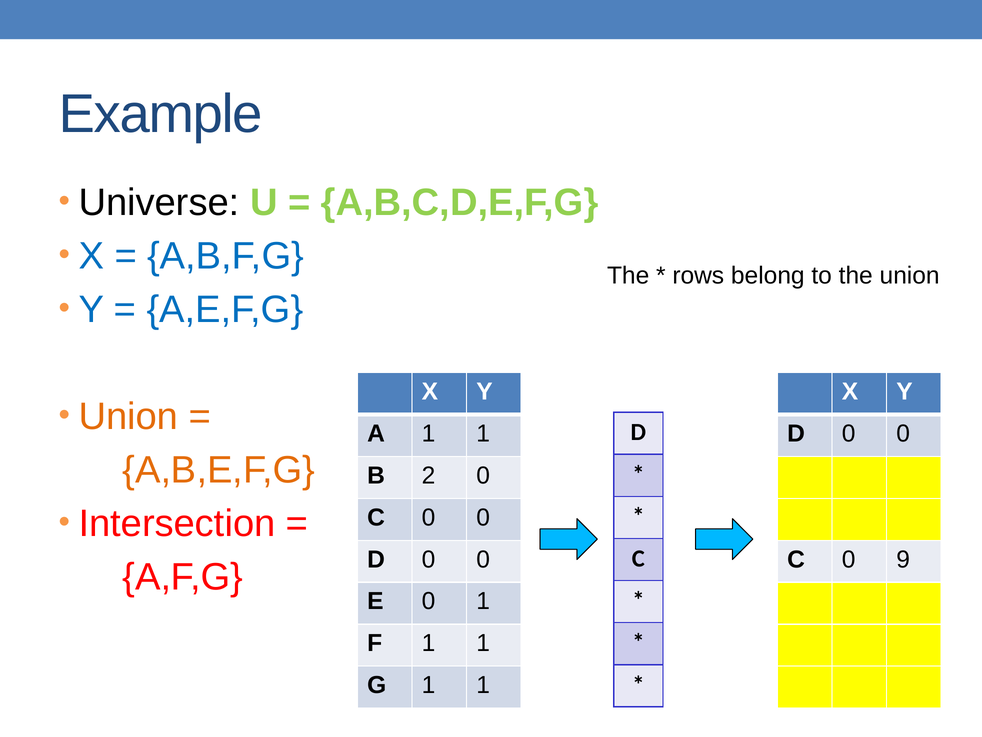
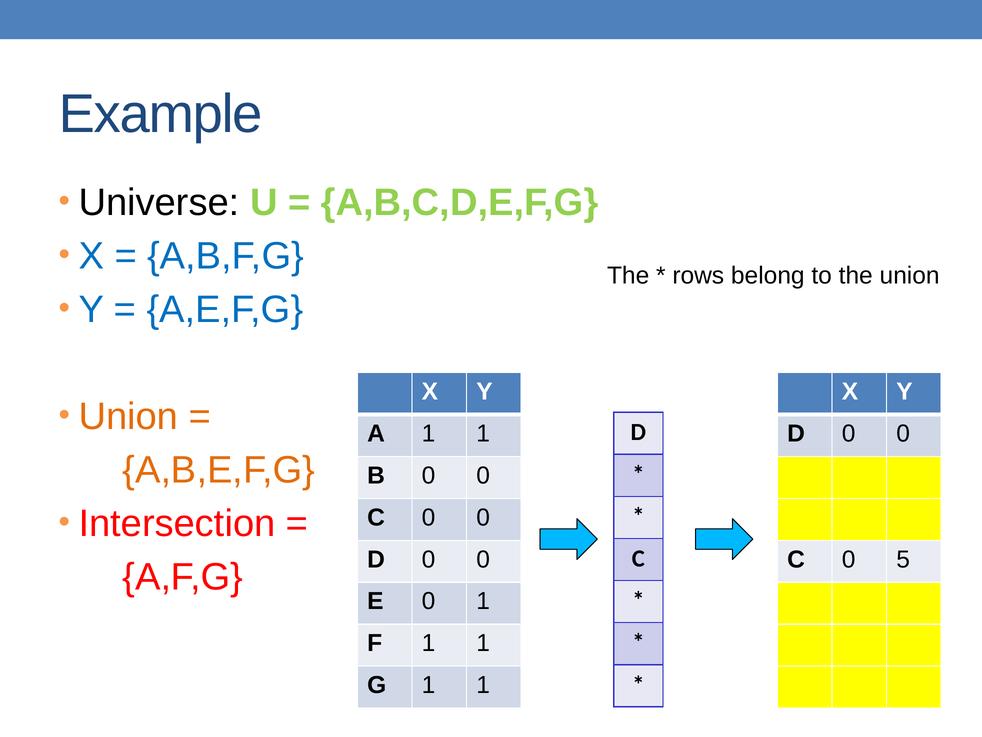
B 2: 2 -> 0
9: 9 -> 5
